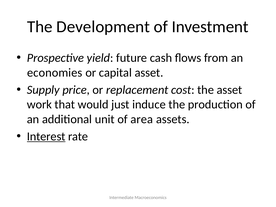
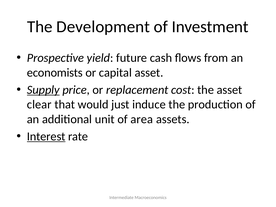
economies: economies -> economists
Supply underline: none -> present
work: work -> clear
